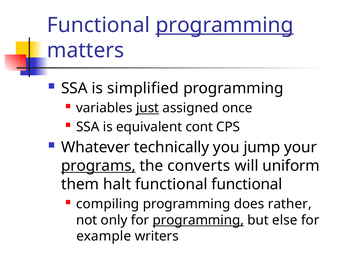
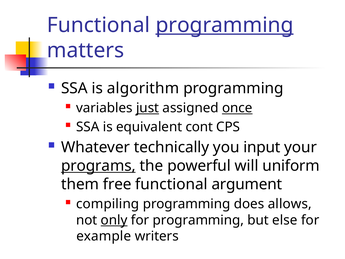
simplified: simplified -> algorithm
once underline: none -> present
jump: jump -> input
converts: converts -> powerful
halt: halt -> free
functional functional: functional -> argument
rather: rather -> allows
only underline: none -> present
programming at (198, 220) underline: present -> none
